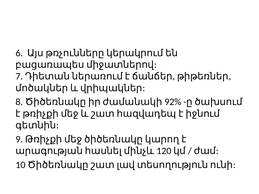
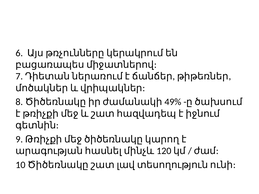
92%: 92% -> 49%
